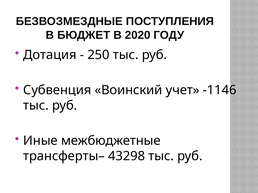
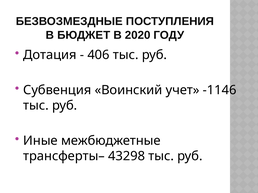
250: 250 -> 406
